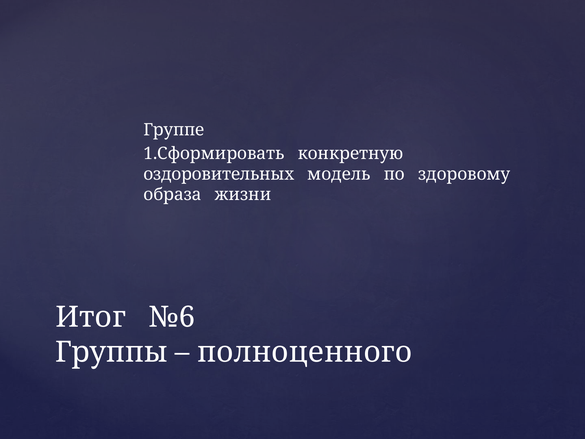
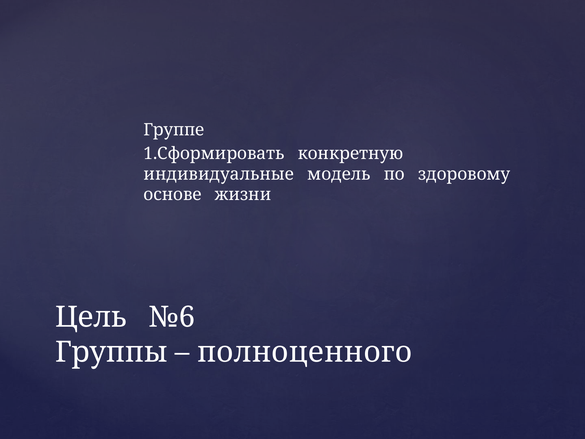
оздоровительных: оздоровительных -> индивидуальные
образа: образа -> основе
Итог: Итог -> Цель
